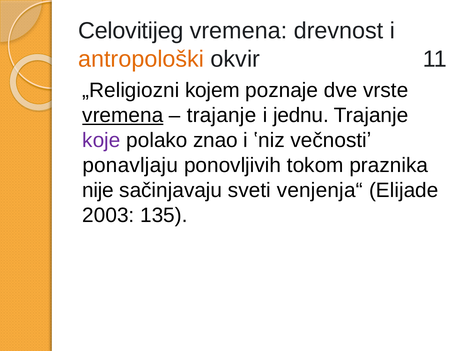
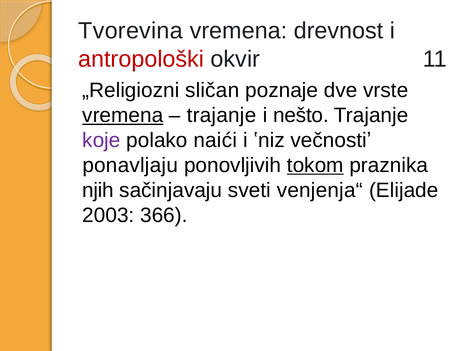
Celovitijeg: Celovitijeg -> Tvorevina
antropološki colour: orange -> red
kojem: kojem -> sličan
jednu: jednu -> nešto
znao: znao -> naići
tokom underline: none -> present
nije: nije -> njih
135: 135 -> 366
